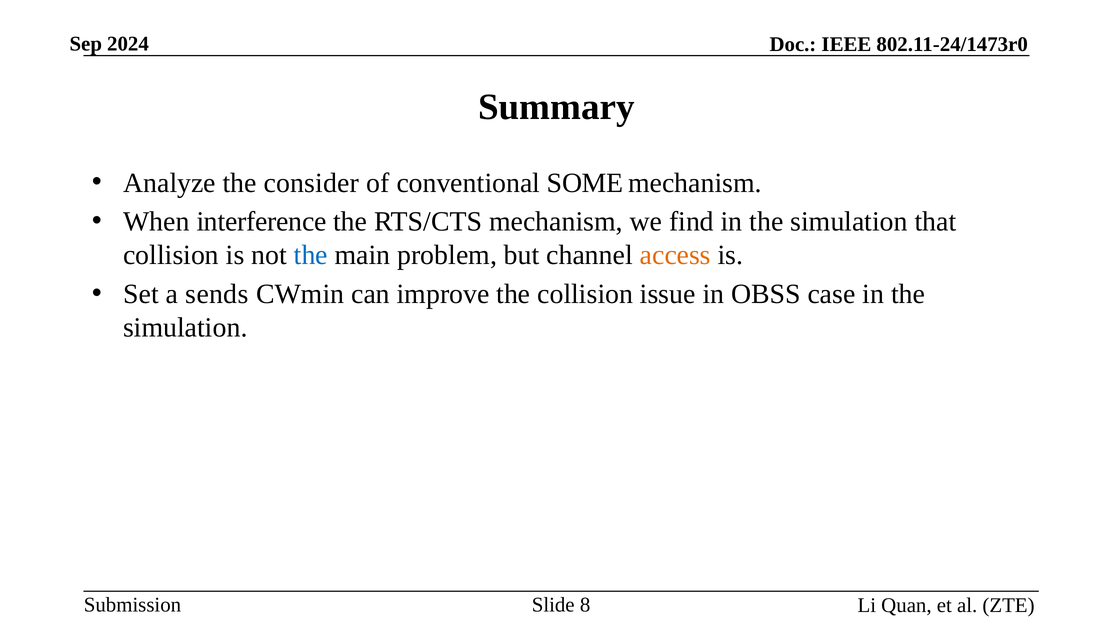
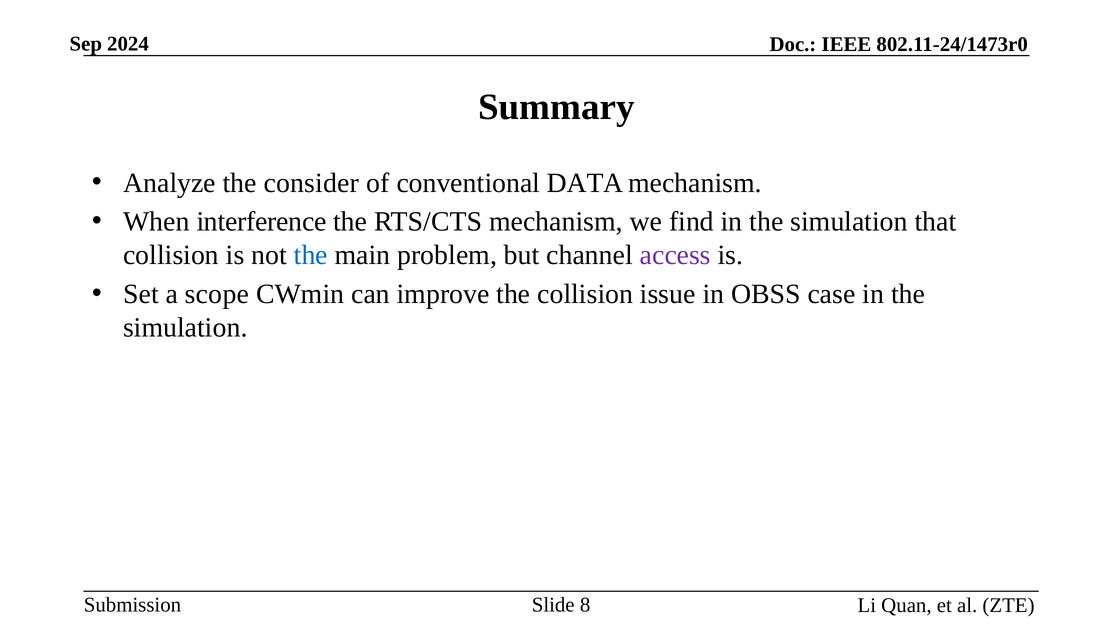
SOME: SOME -> DATA
access colour: orange -> purple
sends: sends -> scope
